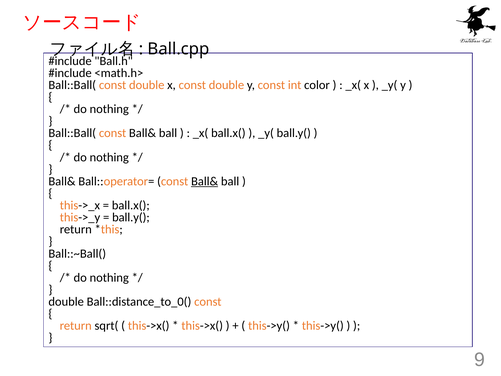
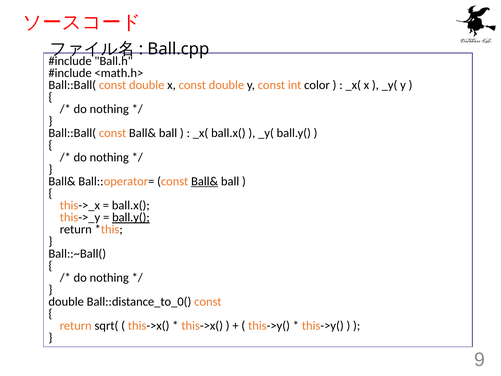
ball.y( at (131, 217) underline: none -> present
